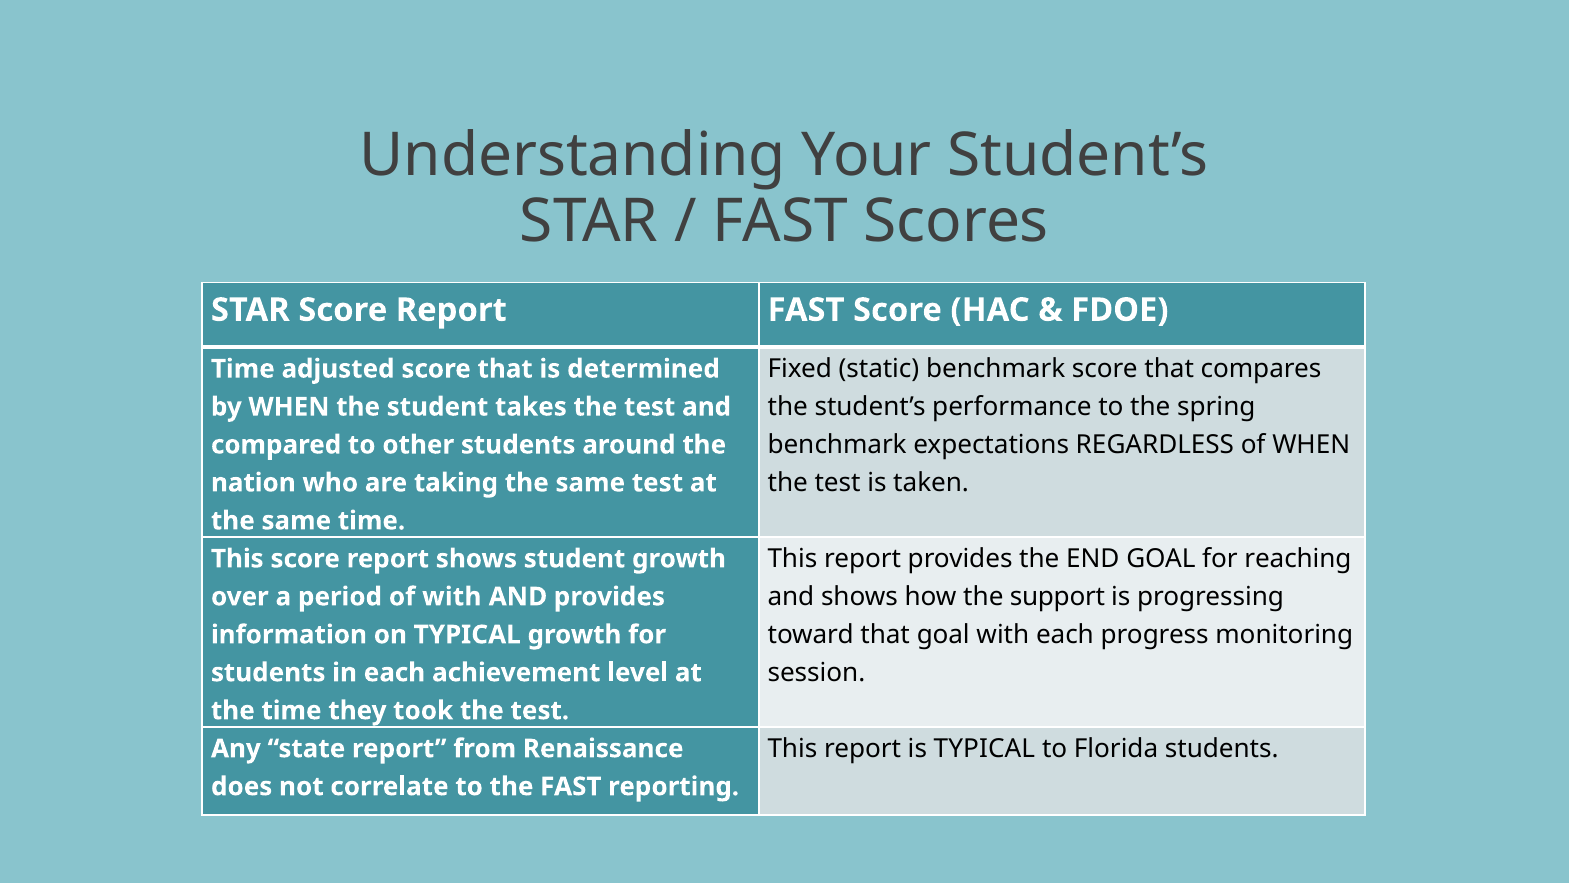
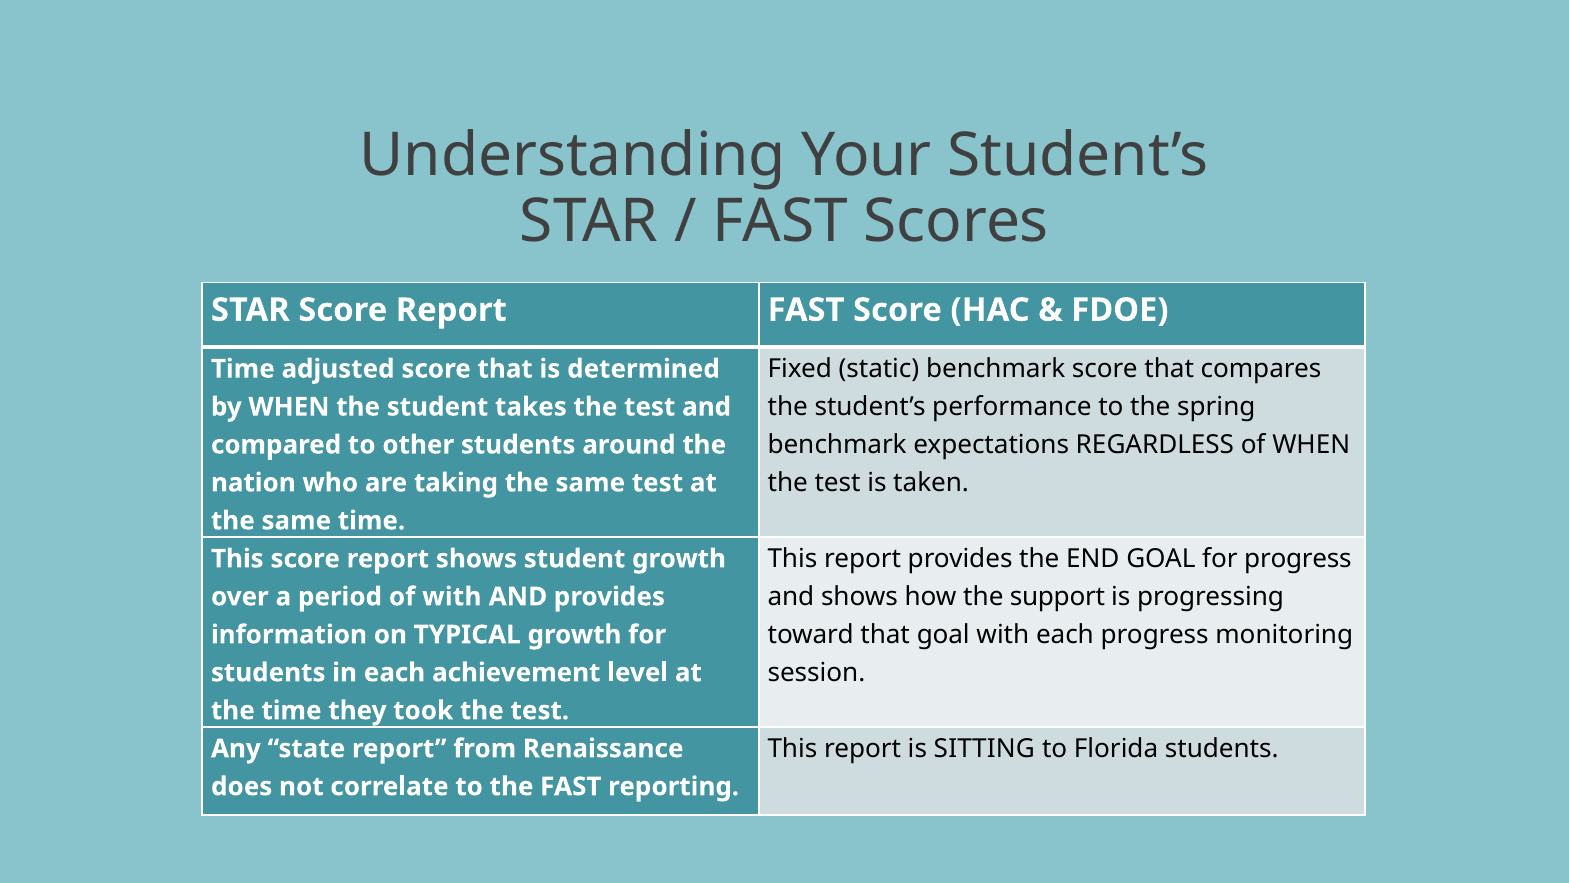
for reaching: reaching -> progress
is TYPICAL: TYPICAL -> SITTING
